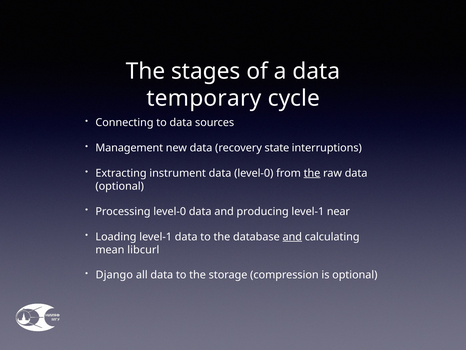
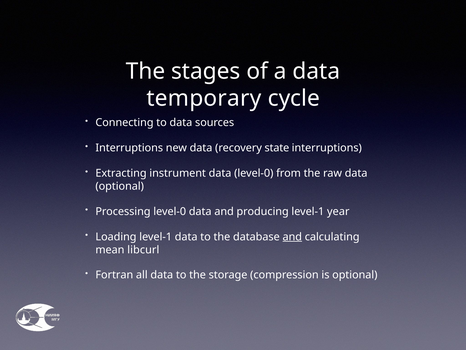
Management at (129, 148): Management -> Interruptions
the at (312, 173) underline: present -> none
near: near -> year
Django: Django -> Fortran
